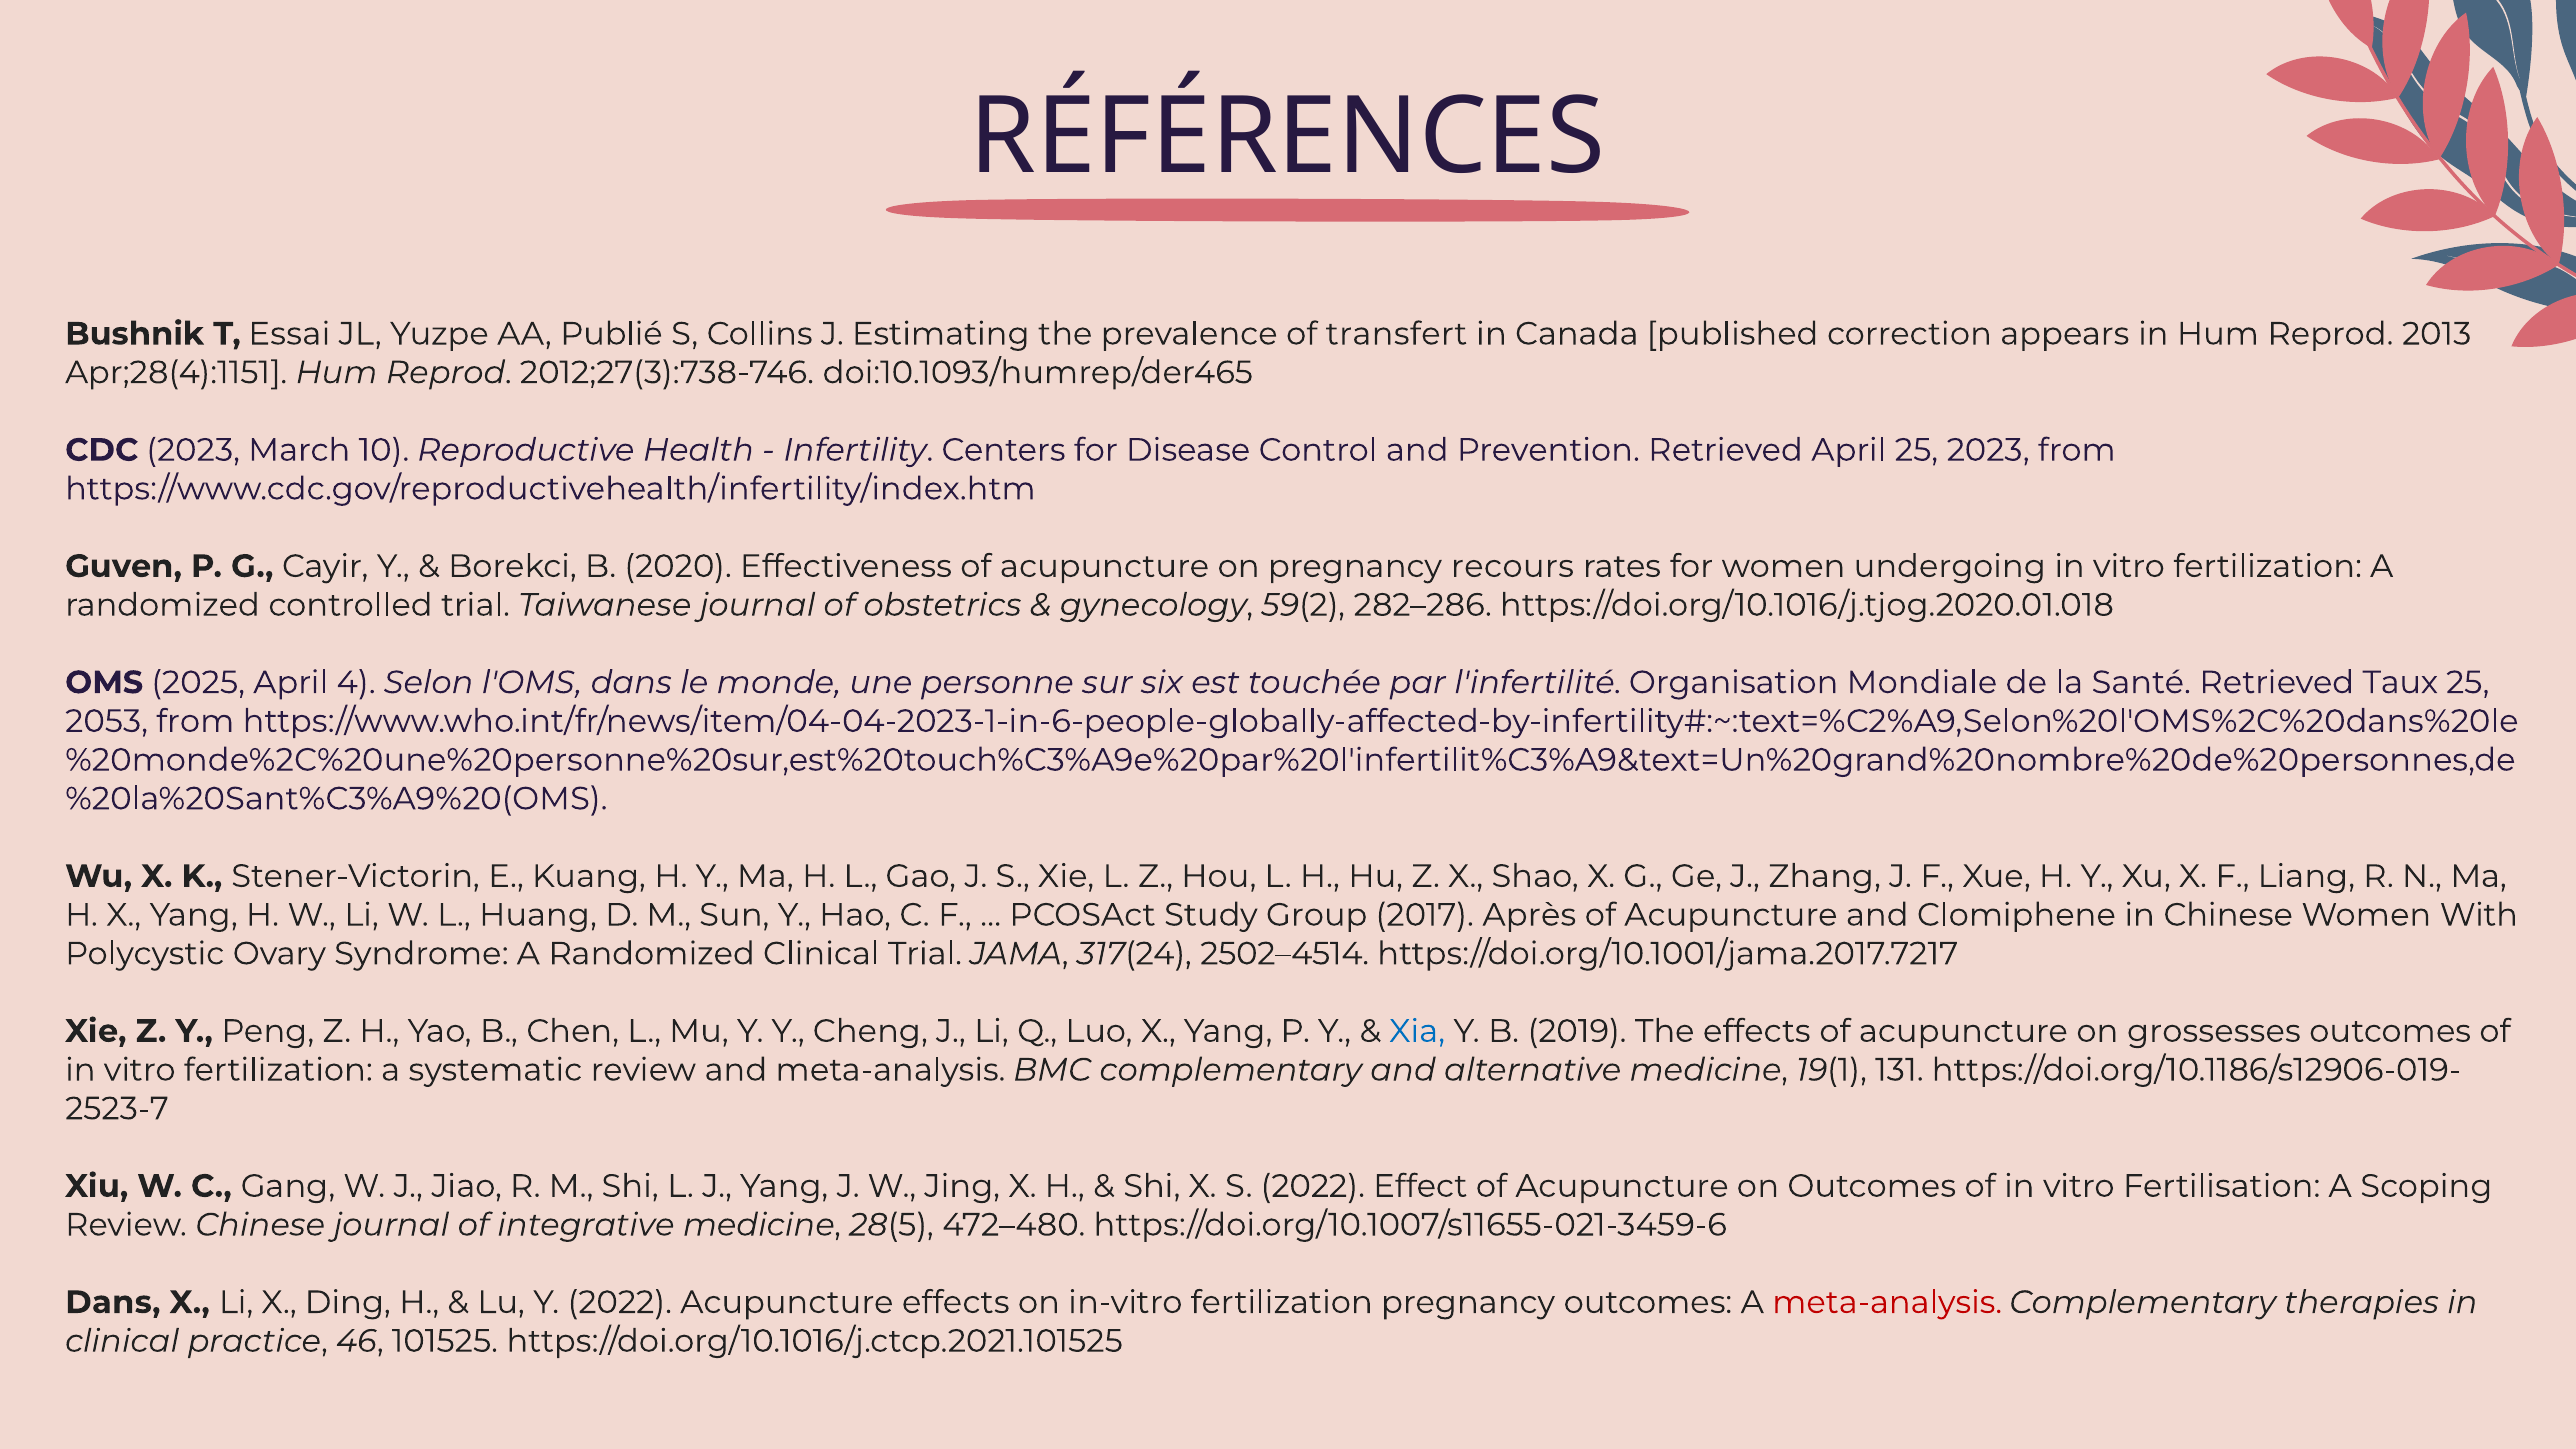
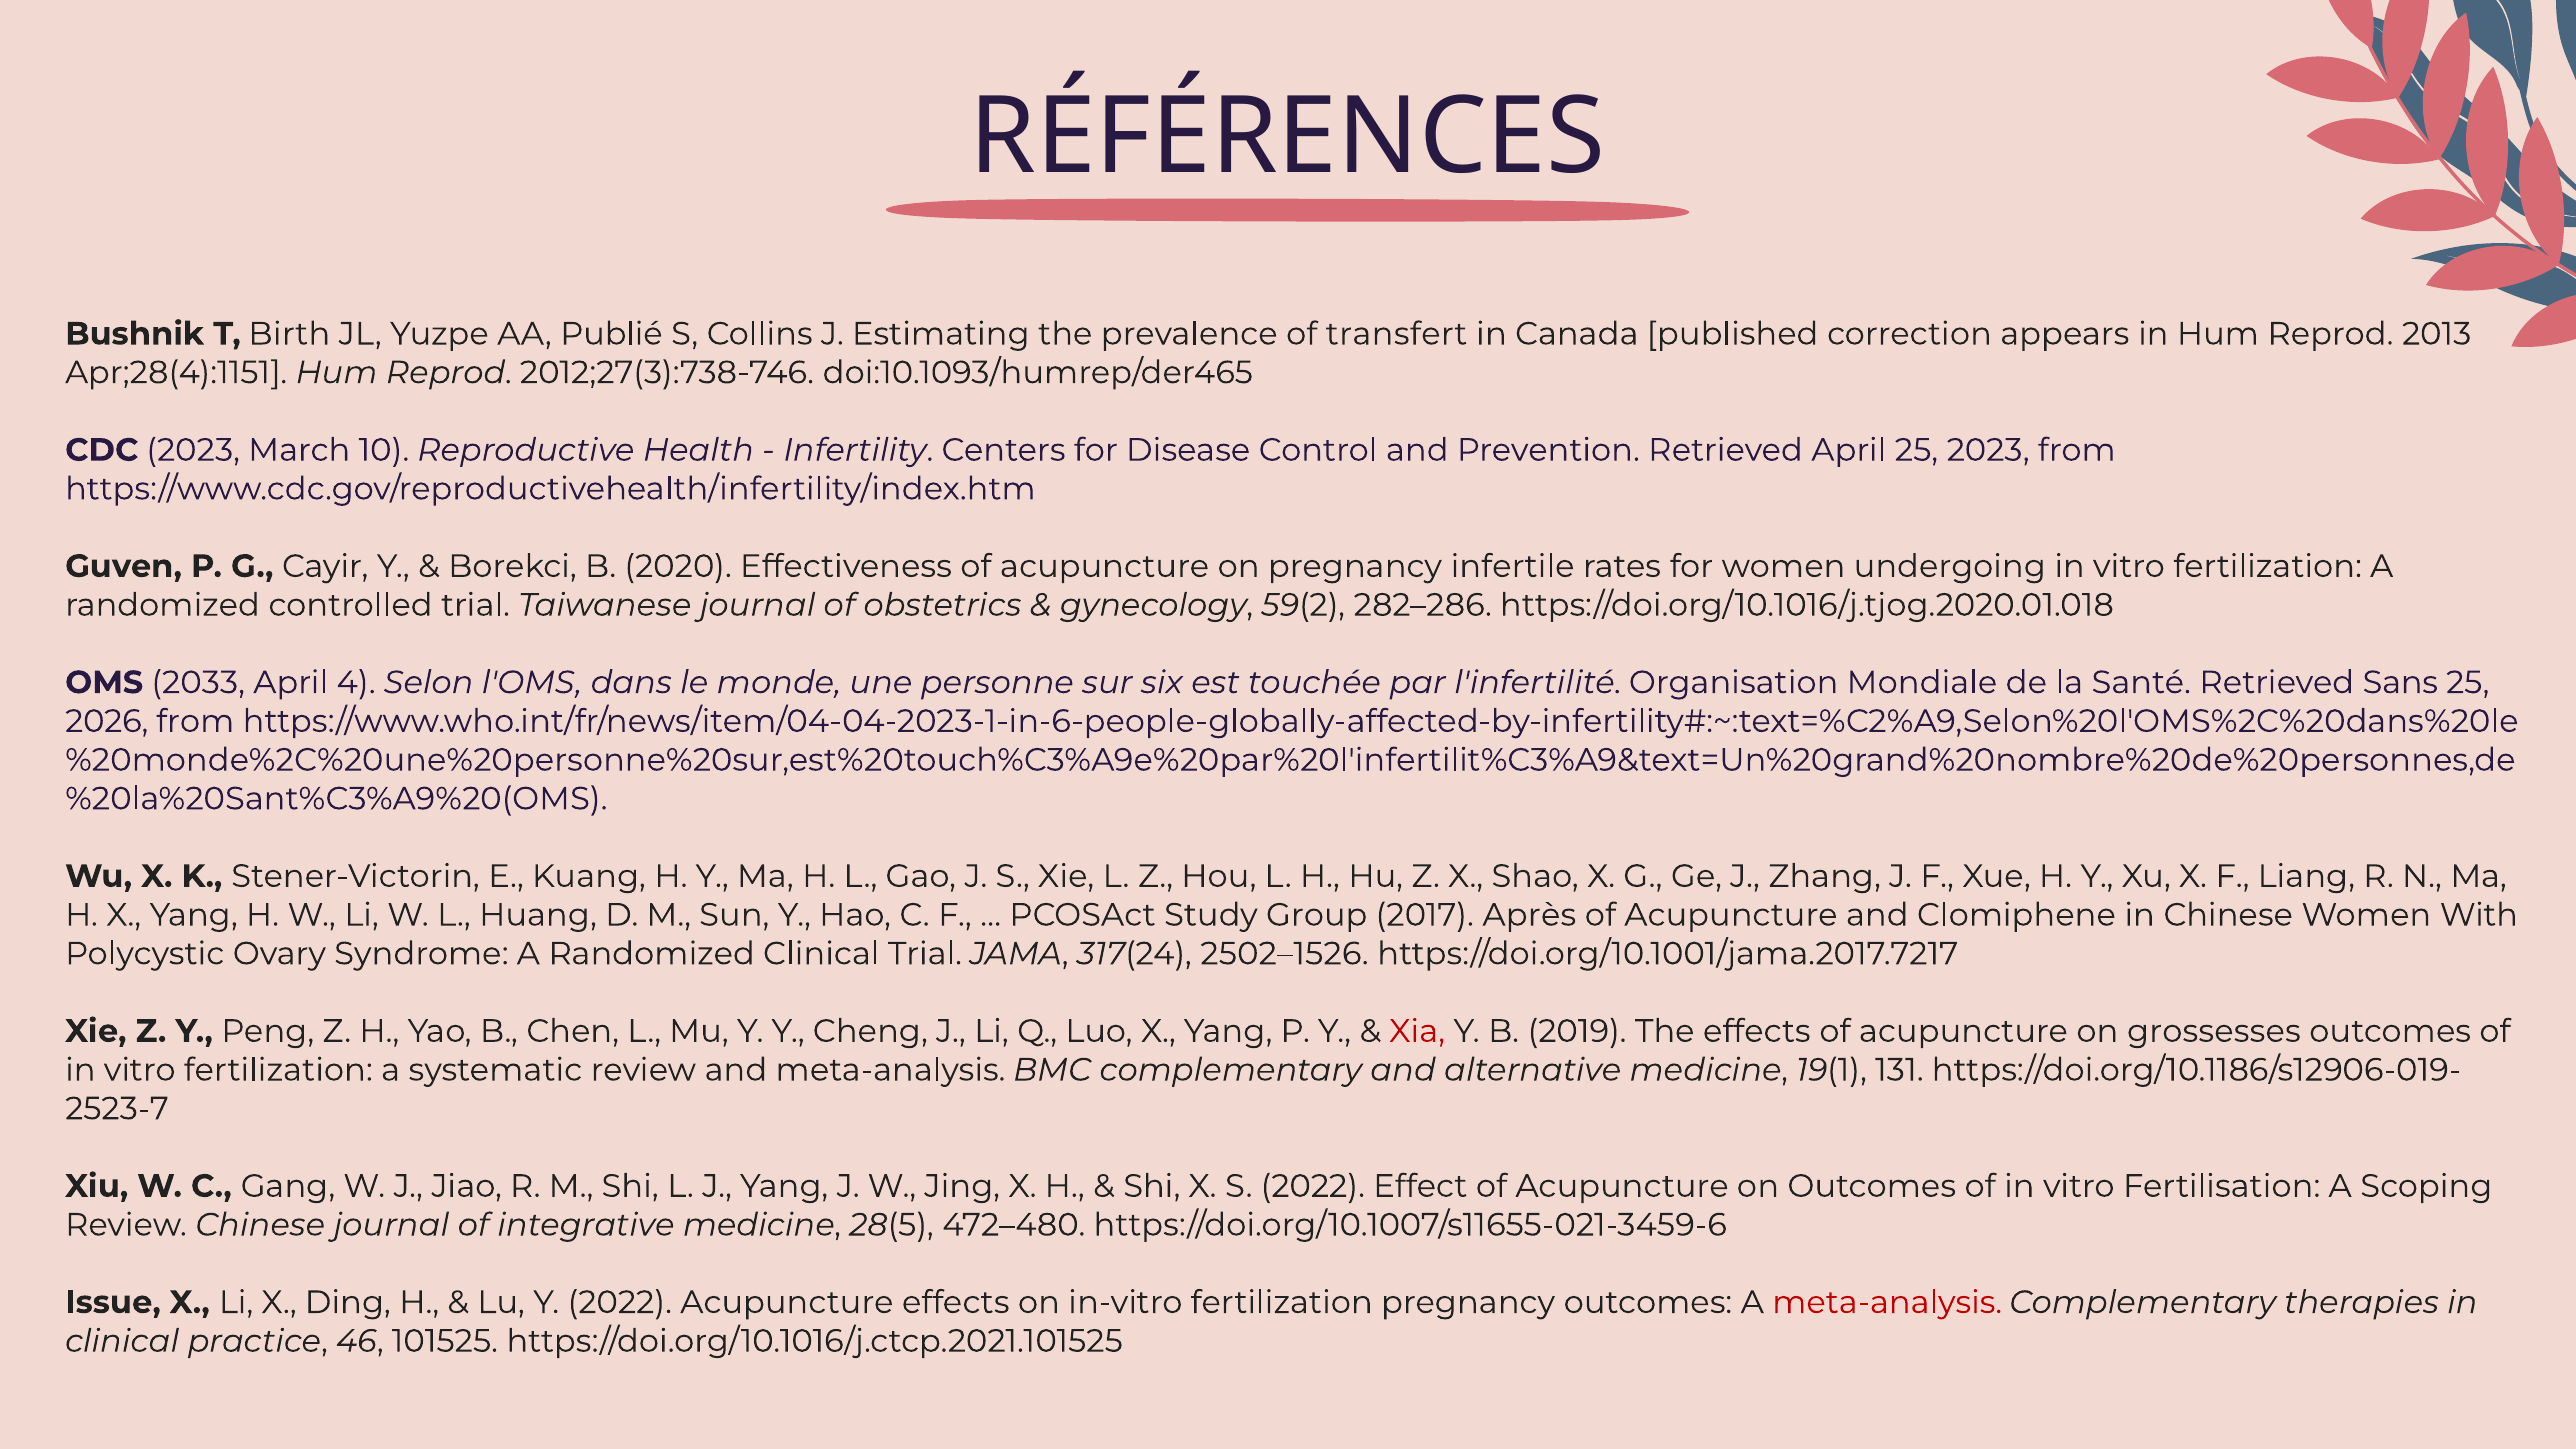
Essai: Essai -> Birth
recours: recours -> infertile
2025: 2025 -> 2033
Taux: Taux -> Sans
2053: 2053 -> 2026
2502–4514: 2502–4514 -> 2502–1526
Xia colour: blue -> red
Dans at (113, 1302): Dans -> Issue
